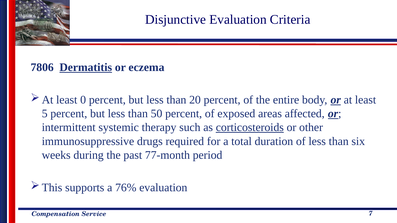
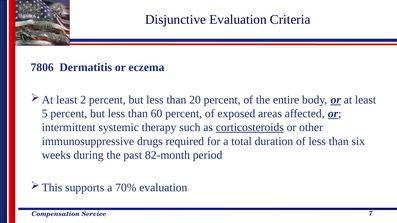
Dermatitis underline: present -> none
0: 0 -> 2
50: 50 -> 60
77-month: 77-month -> 82-month
76%: 76% -> 70%
